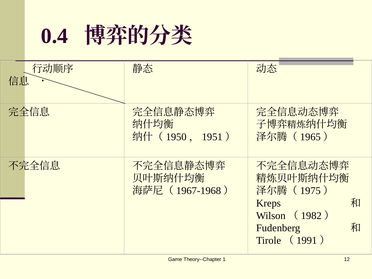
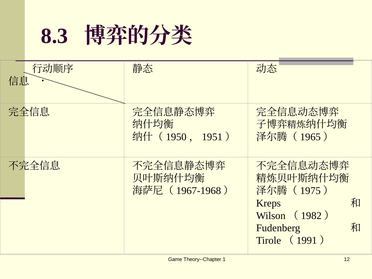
0.4: 0.4 -> 8.3
